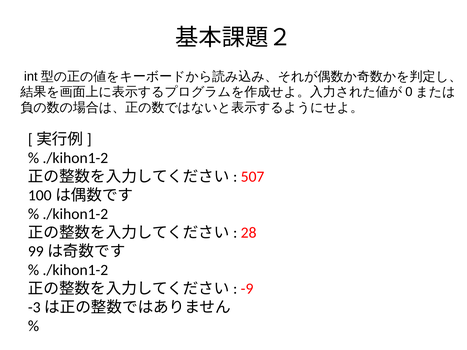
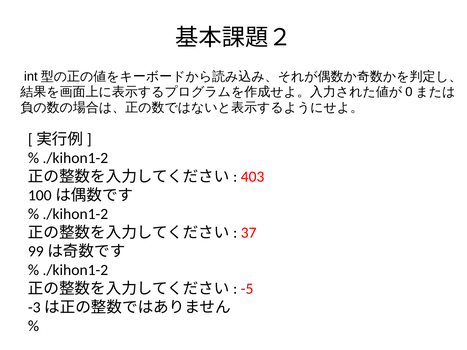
507: 507 -> 403
28: 28 -> 37
-9: -9 -> -5
